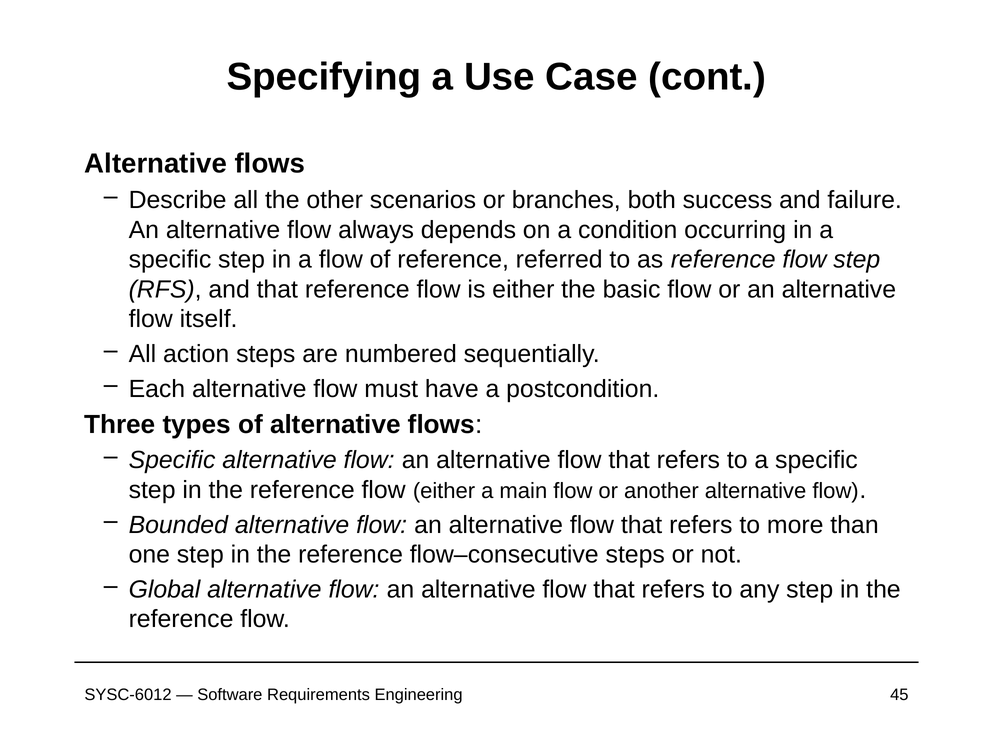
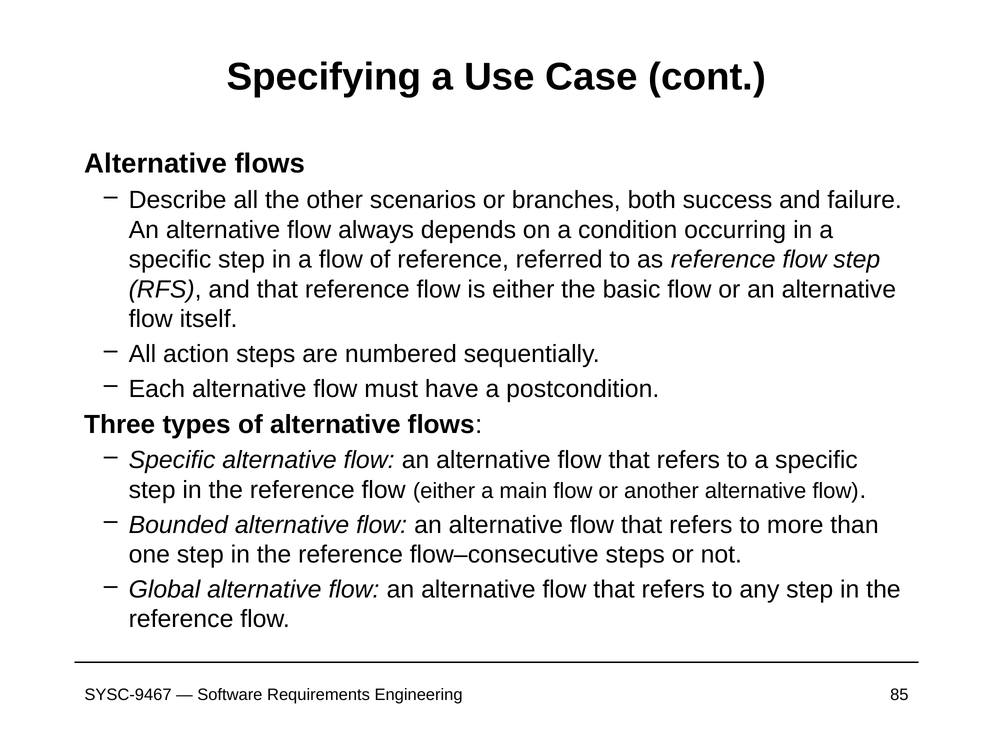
SYSC-6012: SYSC-6012 -> SYSC-9467
45: 45 -> 85
